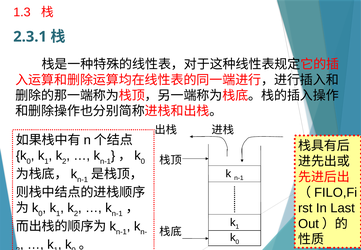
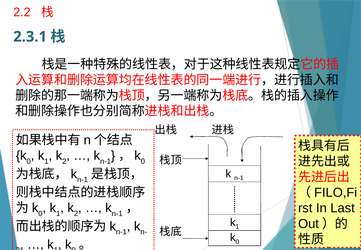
1.3: 1.3 -> 2.2
